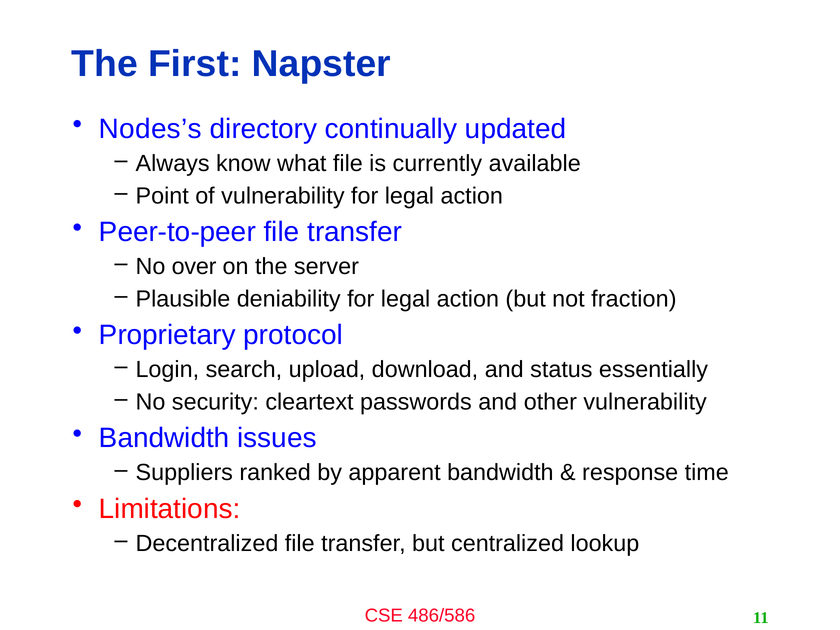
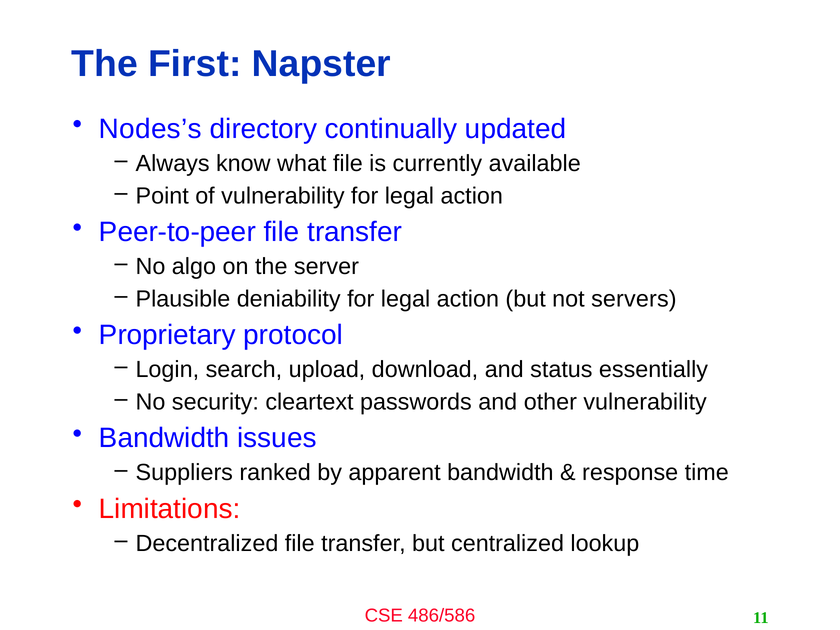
over: over -> algo
fraction: fraction -> servers
